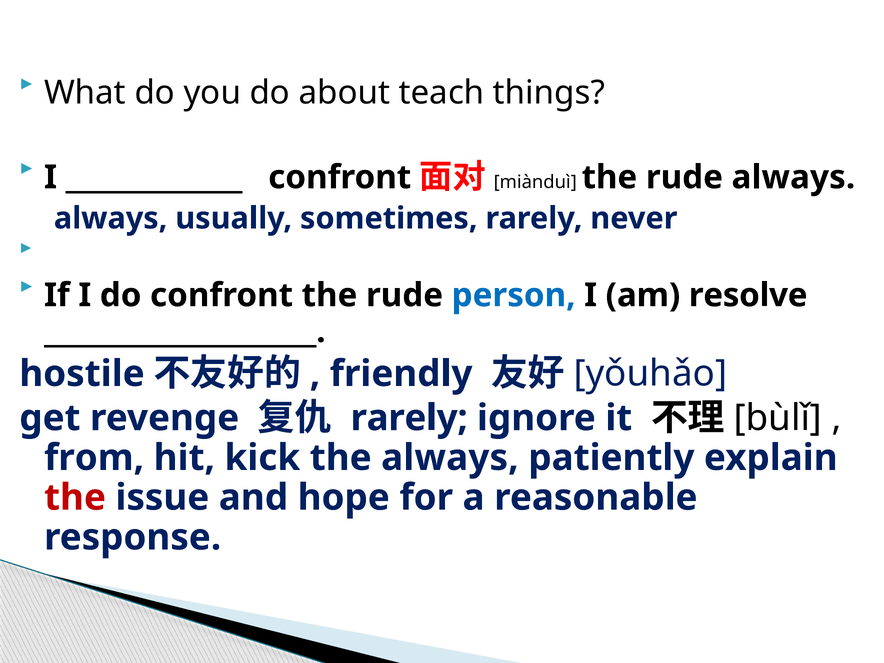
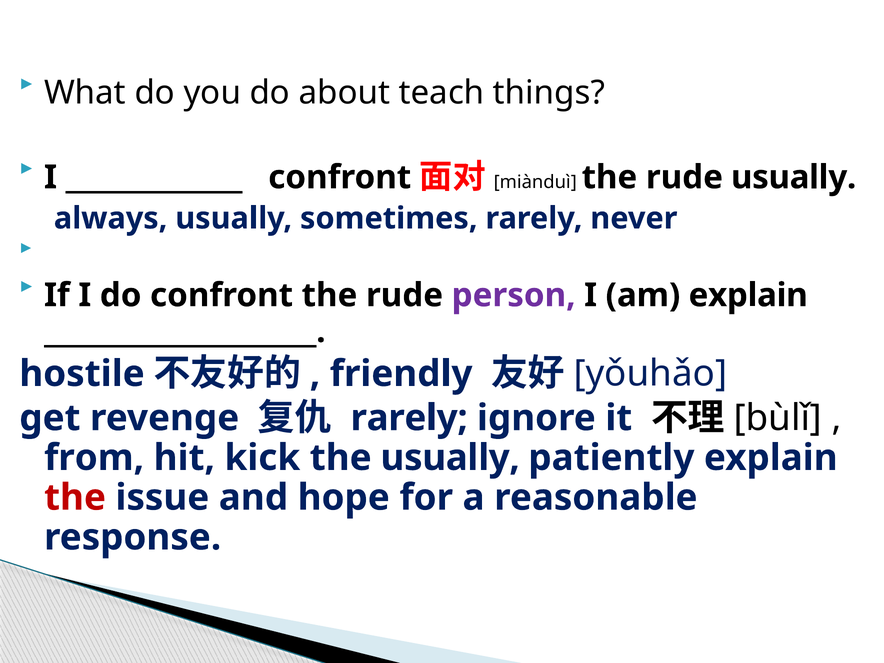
rude always: always -> usually
person colour: blue -> purple
am resolve: resolve -> explain
the always: always -> usually
